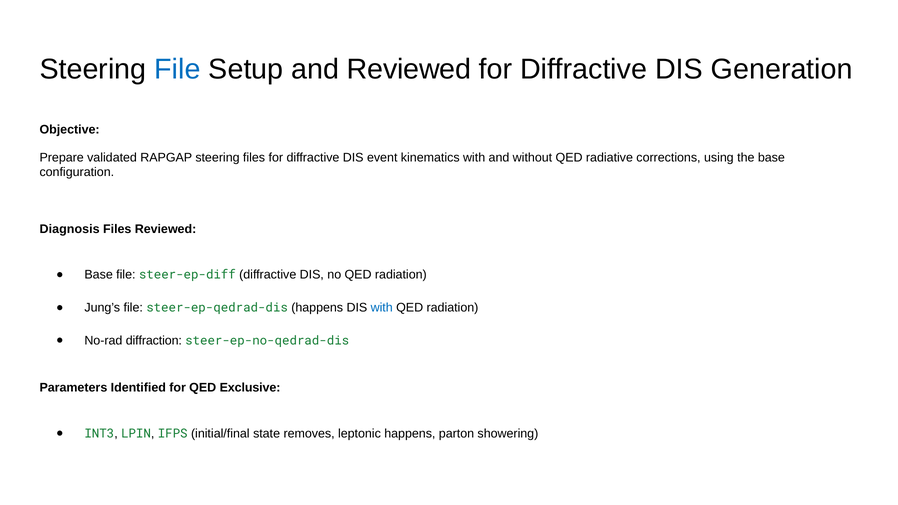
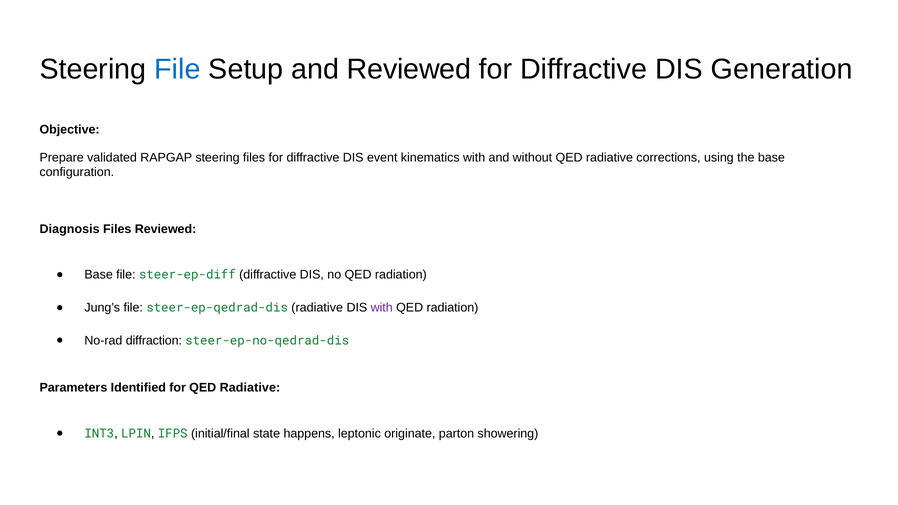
steer-ep-qedrad-dis happens: happens -> radiative
with at (382, 308) colour: blue -> purple
for QED Exclusive: Exclusive -> Radiative
removes: removes -> happens
leptonic happens: happens -> originate
